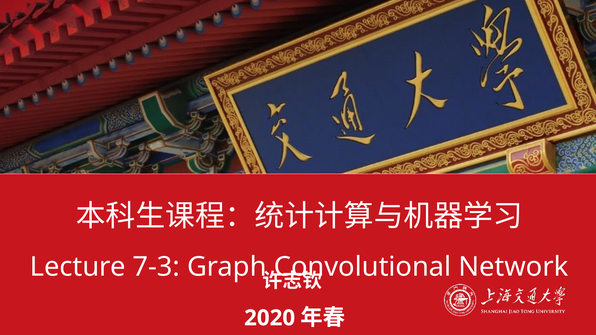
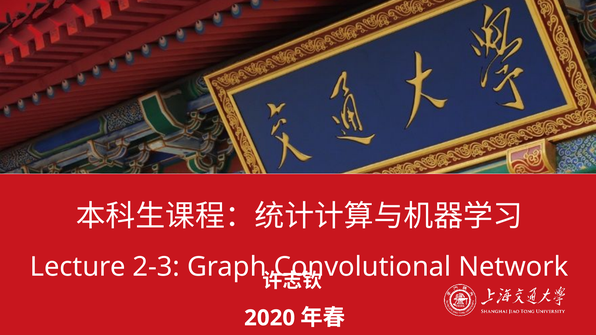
7-3: 7-3 -> 2-3
